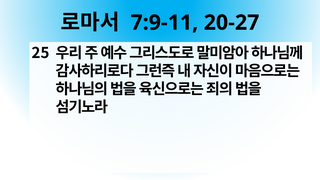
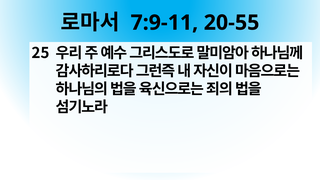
20-27: 20-27 -> 20-55
